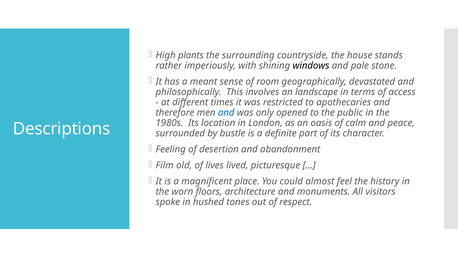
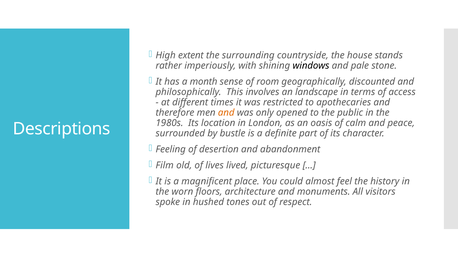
plants: plants -> extent
meant: meant -> month
devastated: devastated -> discounted
and at (226, 113) colour: blue -> orange
